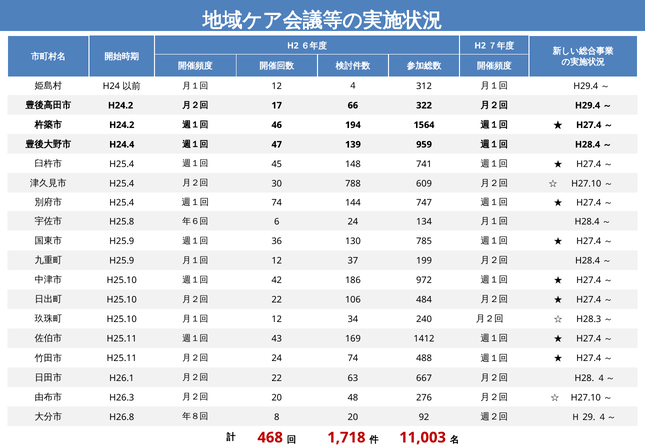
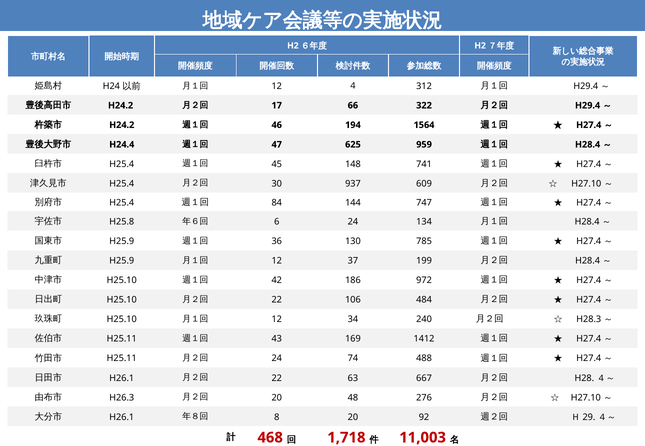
139: 139 -> 625
788: 788 -> 937
74 at (277, 203): 74 -> 84
H26.8 at (122, 418): H26.8 -> H26.1
